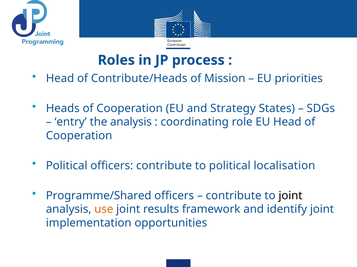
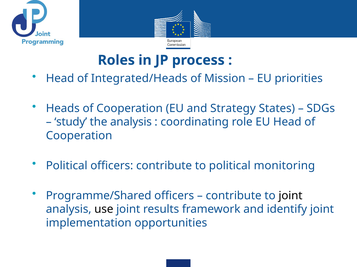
Contribute/Heads: Contribute/Heads -> Integrated/Heads
entry: entry -> study
localisation: localisation -> monitoring
use colour: orange -> black
